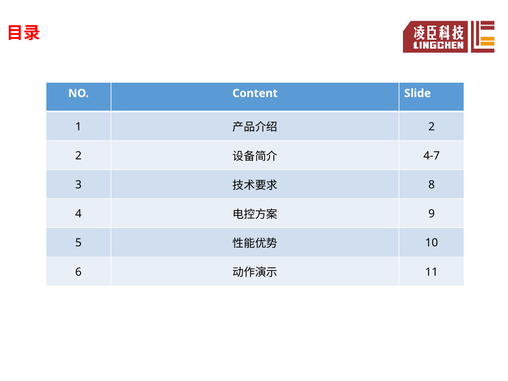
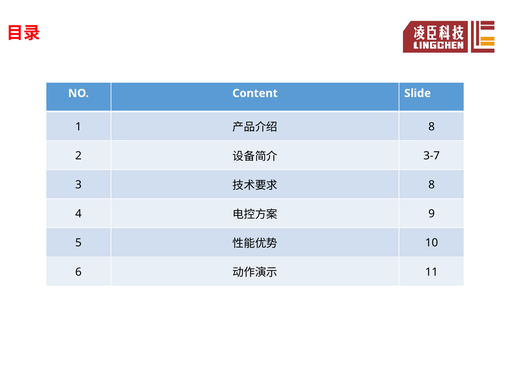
2 at (432, 127): 2 -> 8
4-7: 4-7 -> 3-7
